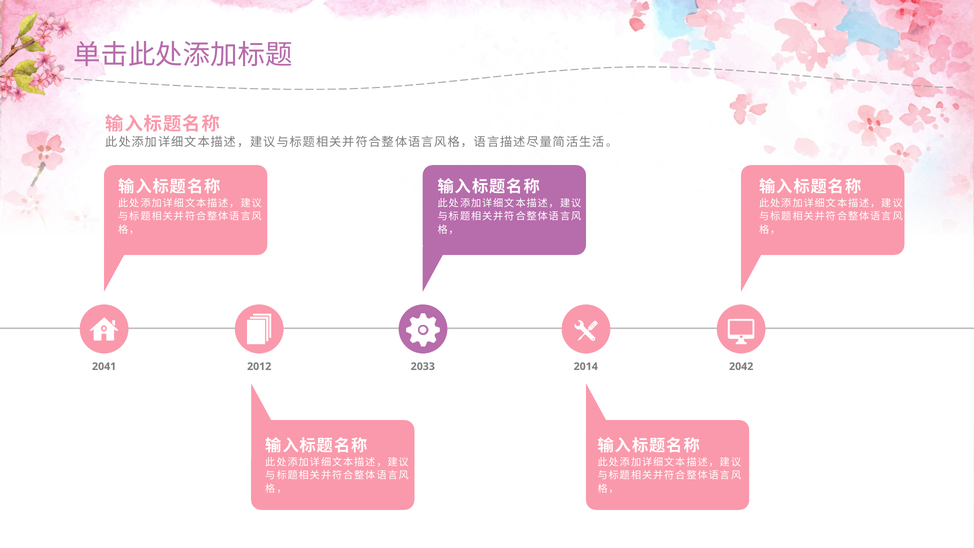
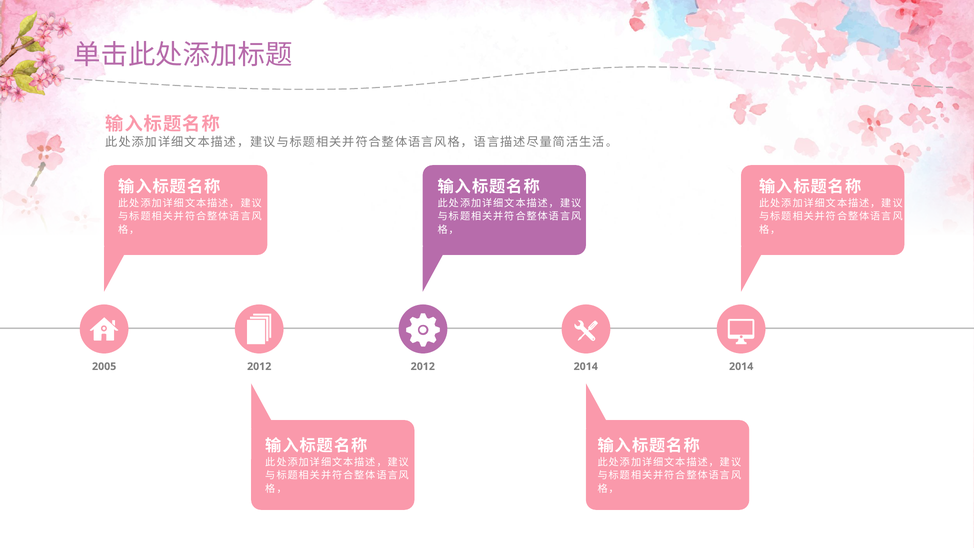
2041: 2041 -> 2005
2012 2033: 2033 -> 2012
2014 2042: 2042 -> 2014
